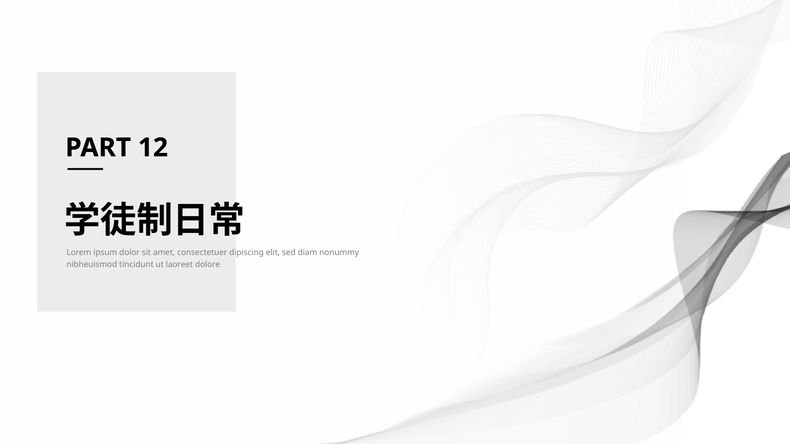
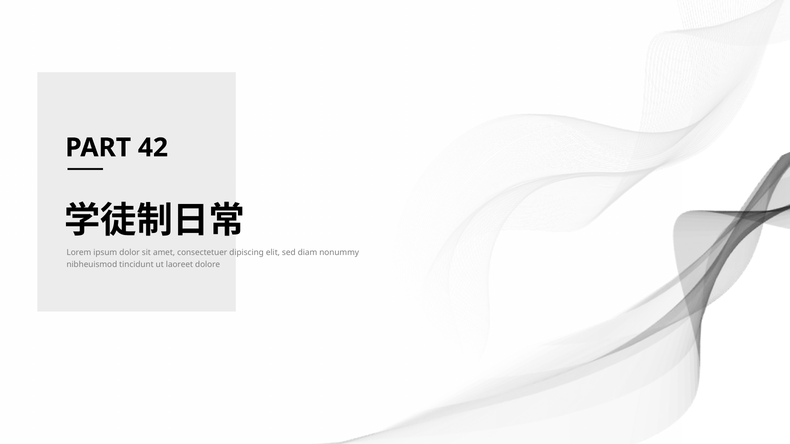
12: 12 -> 42
